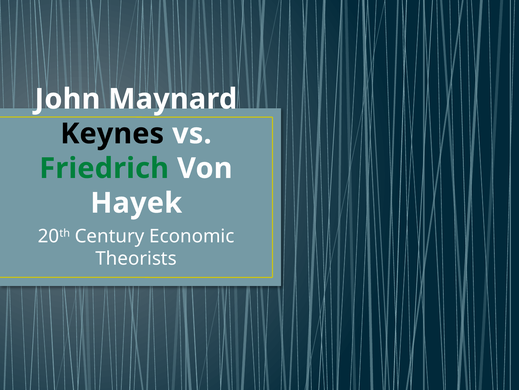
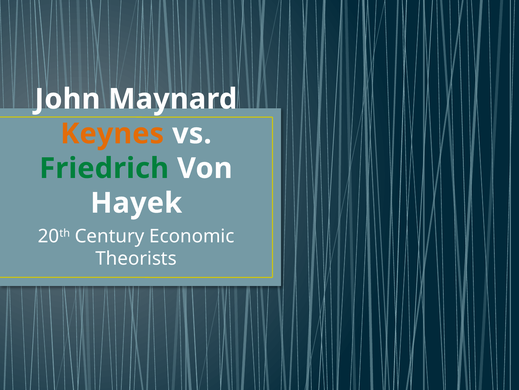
Keynes colour: black -> orange
